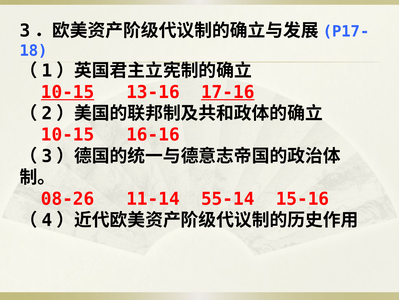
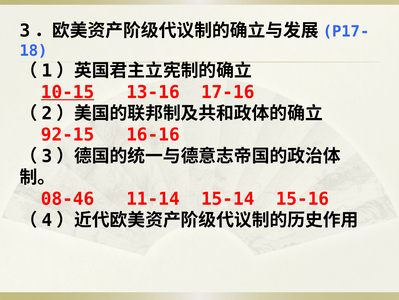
17-16 underline: present -> none
10-15 at (68, 135): 10-15 -> 92-15
08-26: 08-26 -> 08-46
55-14: 55-14 -> 15-14
